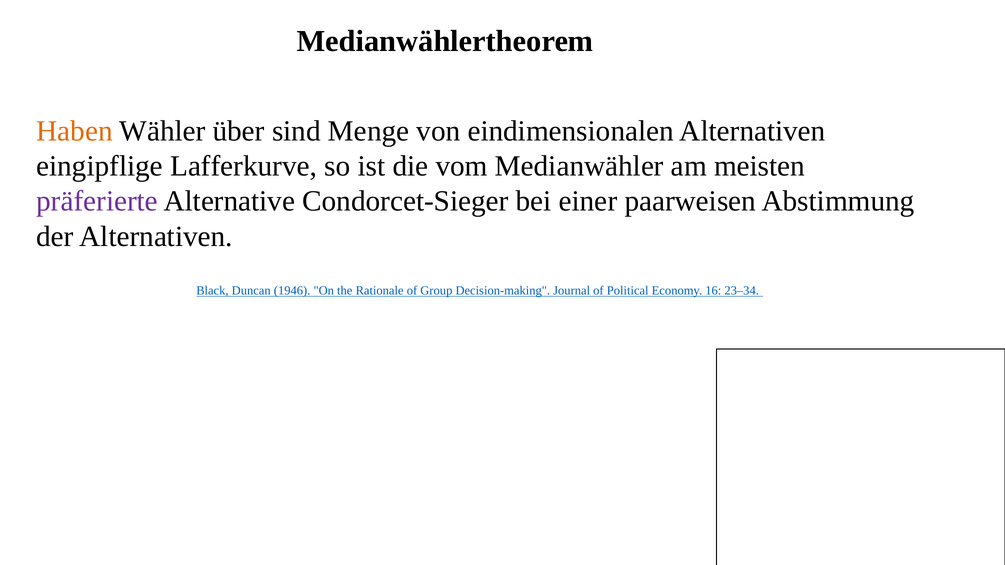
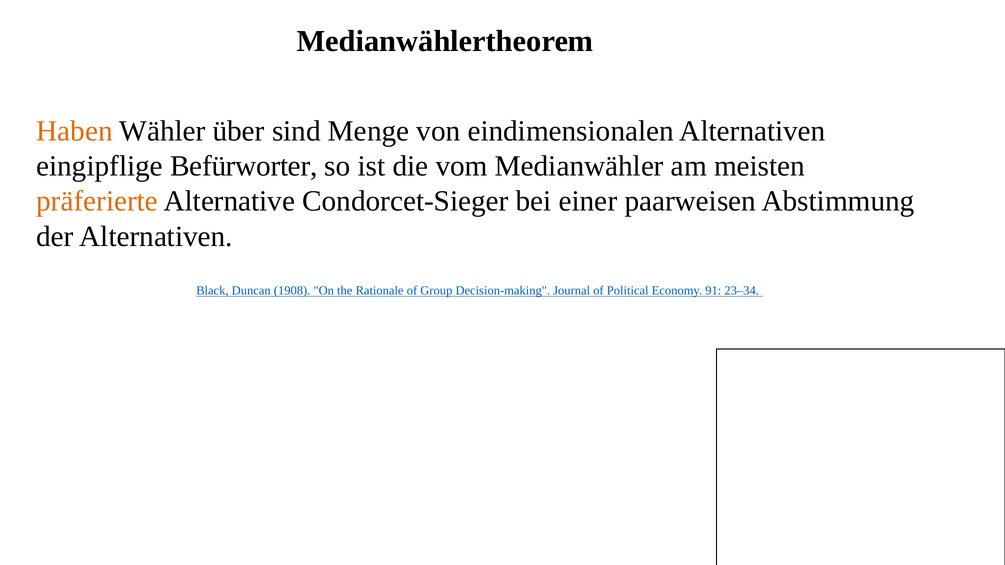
Lafferkurve: Lafferkurve -> Befürworter
präferierte colour: purple -> orange
1946: 1946 -> 1908
16: 16 -> 91
